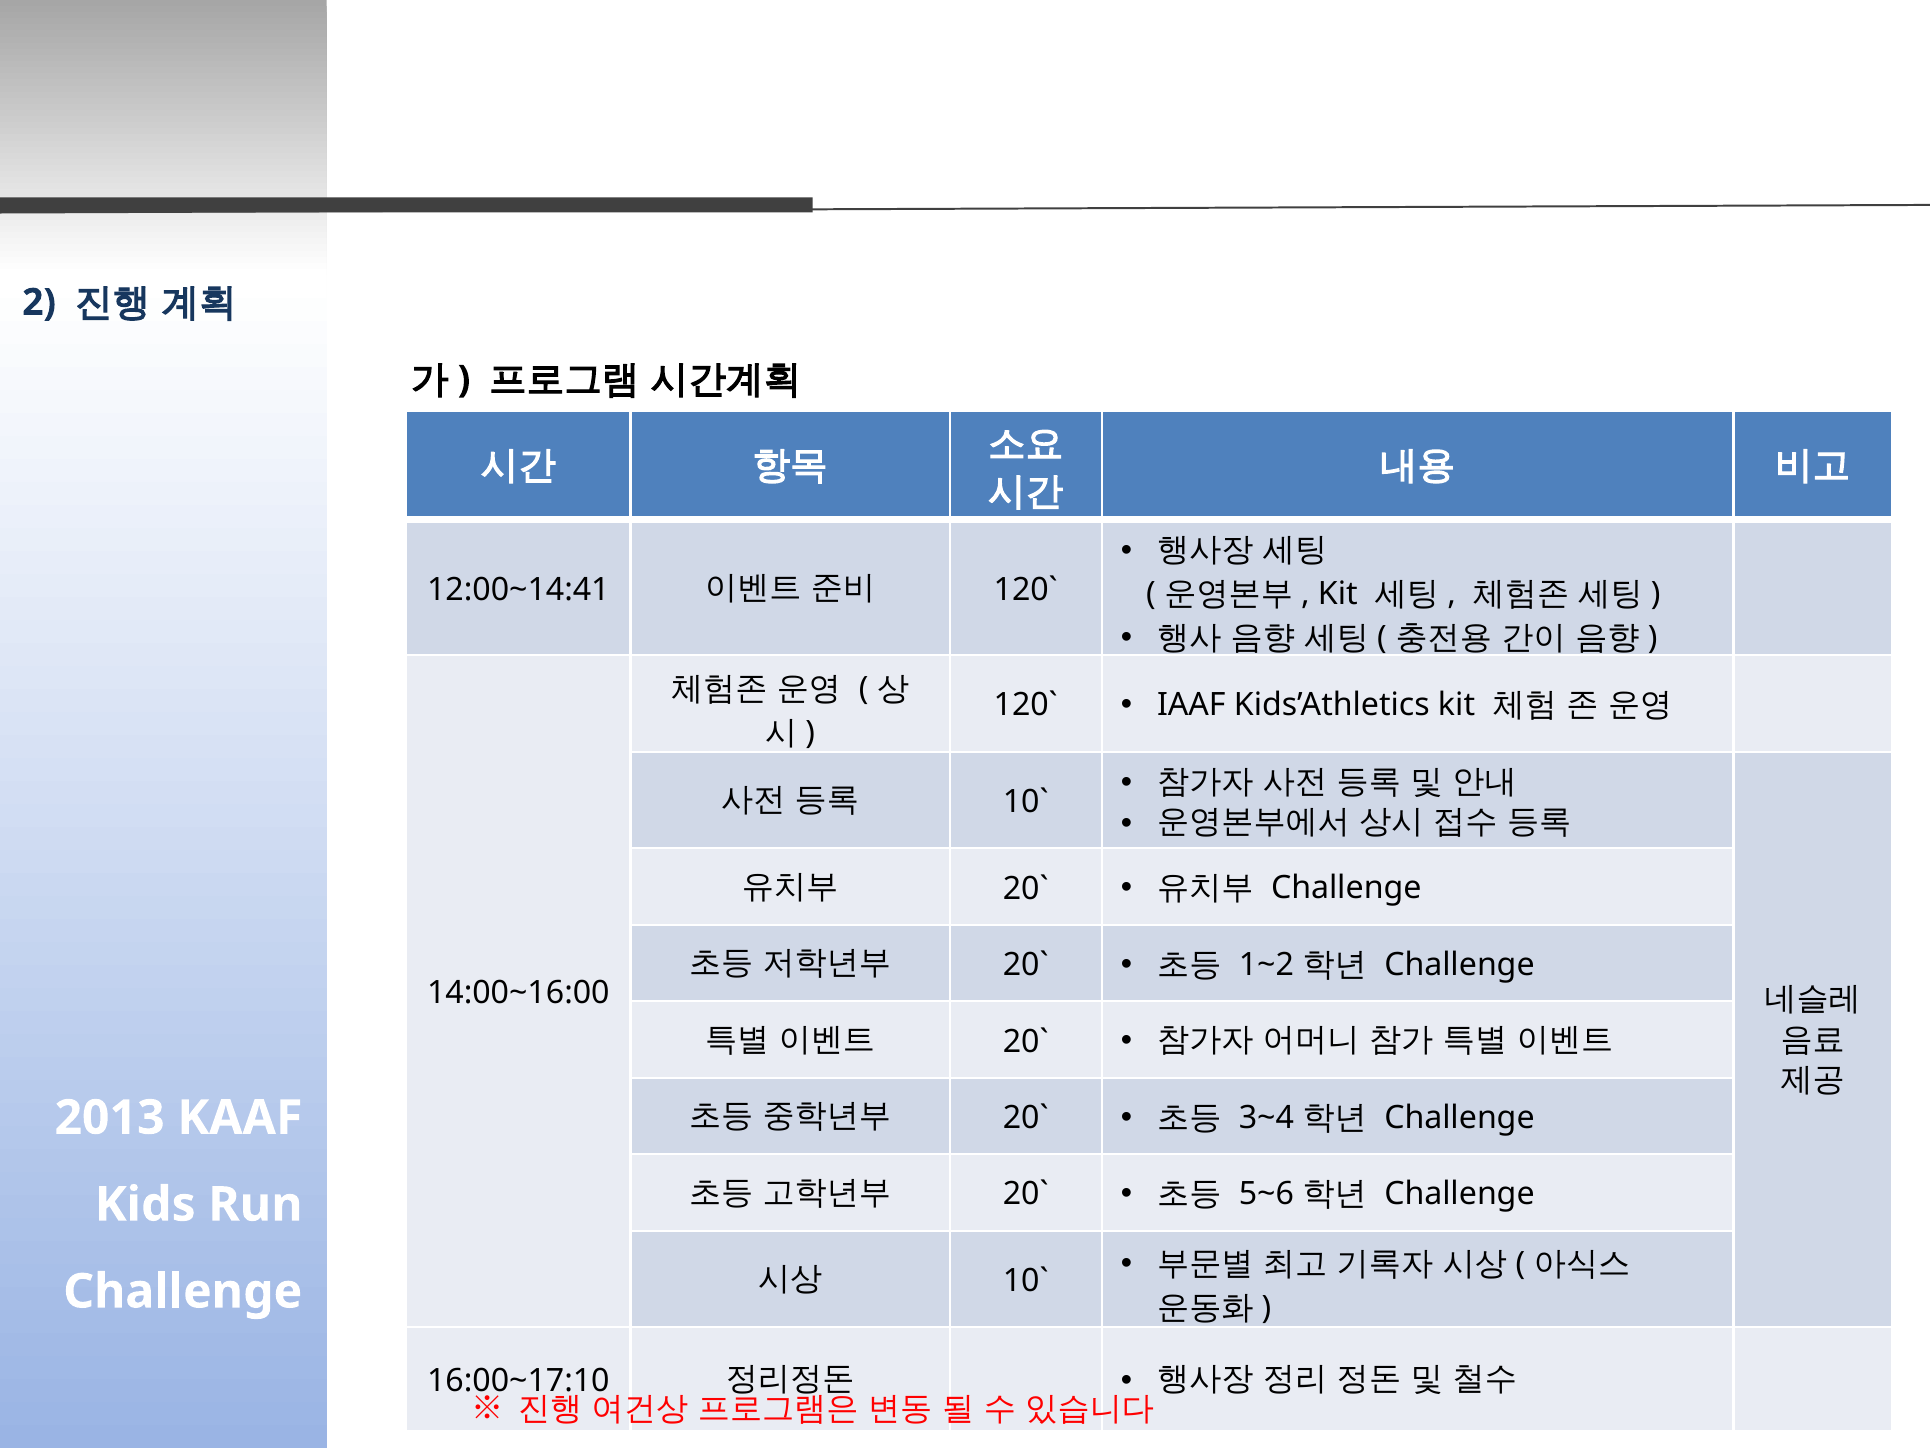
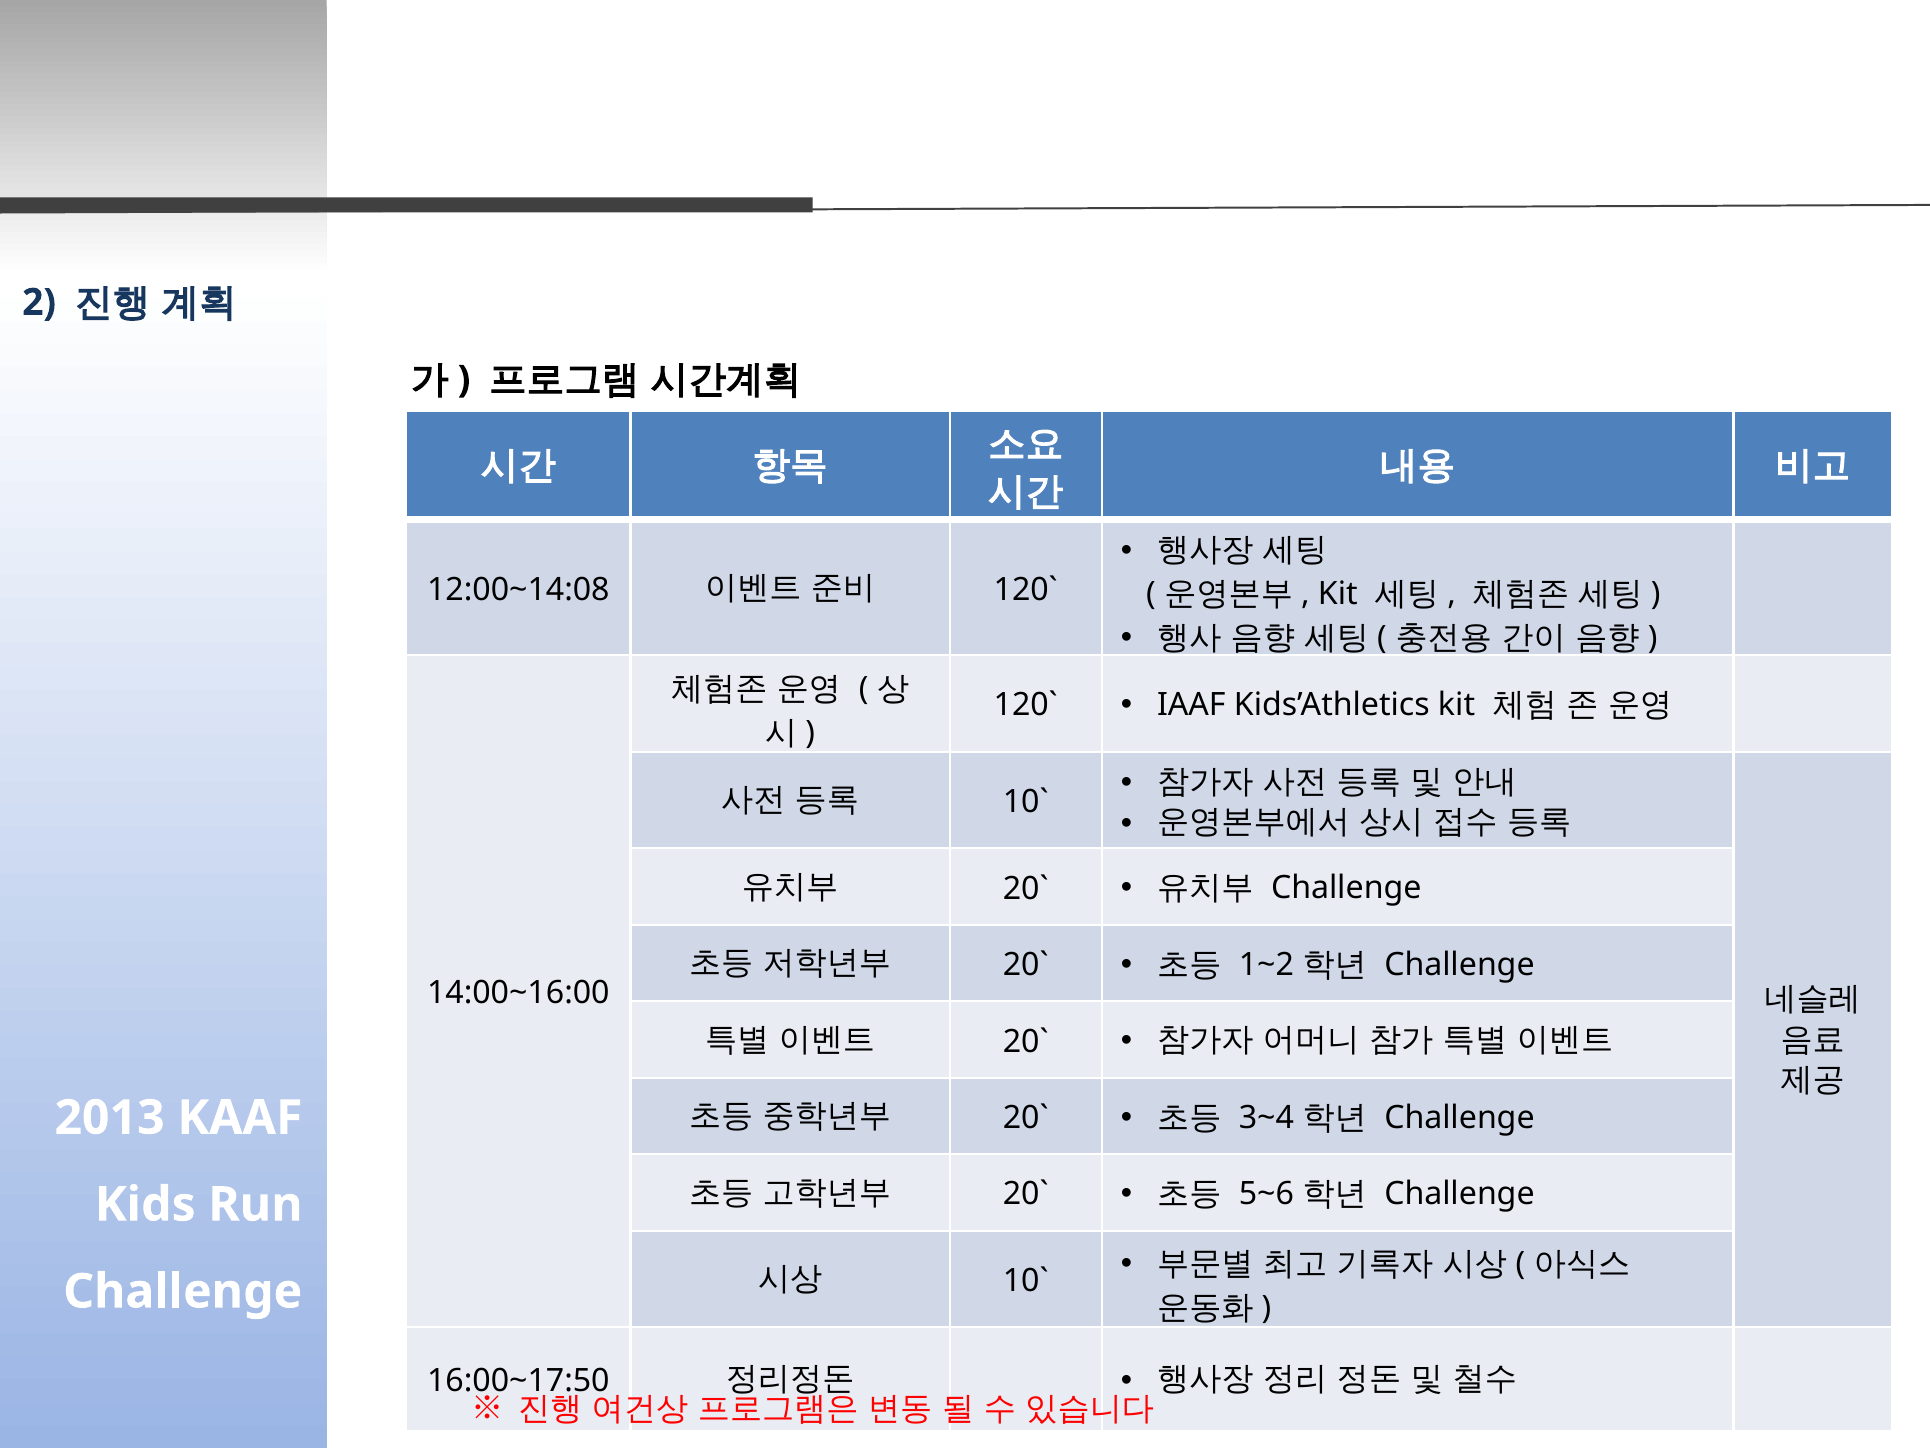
12:00~14:41: 12:00~14:41 -> 12:00~14:08
16:00~17:10: 16:00~17:10 -> 16:00~17:50
